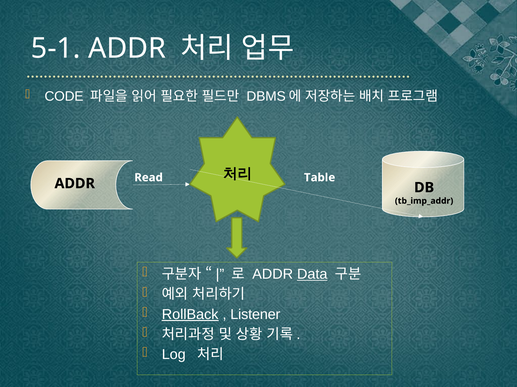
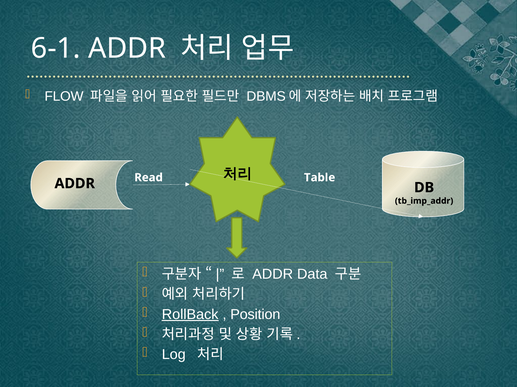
5-1: 5-1 -> 6-1
CODE: CODE -> FLOW
Data underline: present -> none
Listener: Listener -> Position
